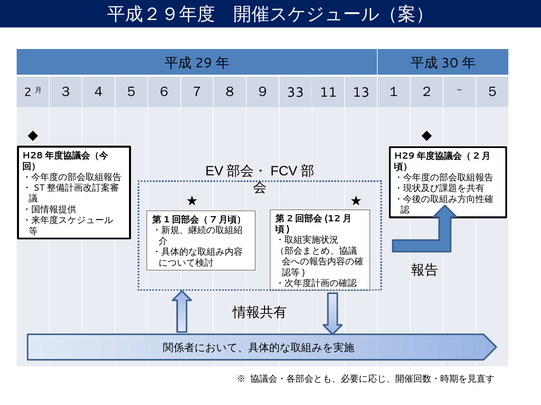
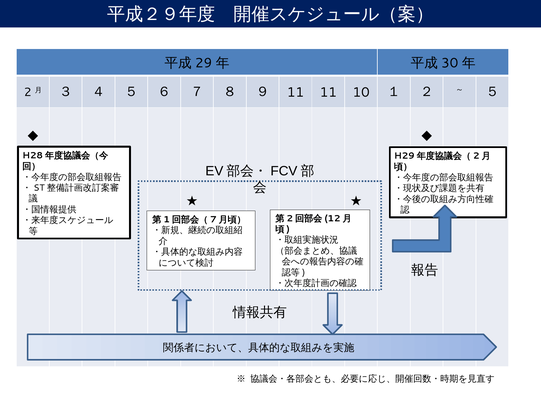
９ 33: 33 -> 11
13: 13 -> 10
